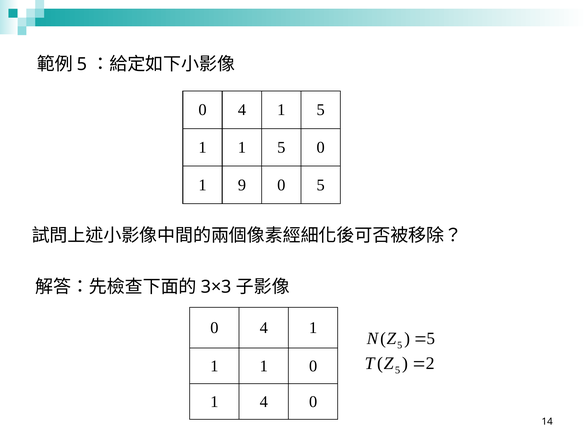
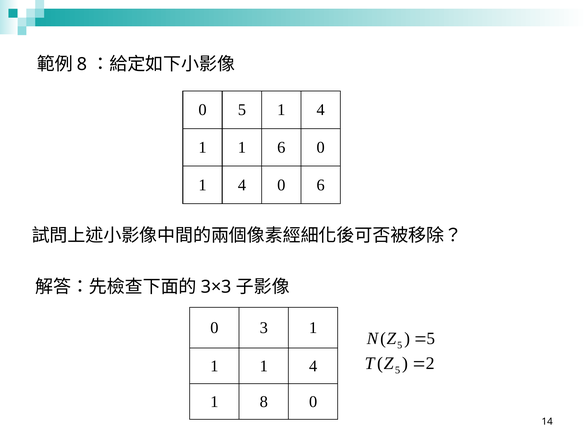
5 at (82, 64): 5 -> 8
4 at (242, 110): 4 -> 5
5 at (321, 110): 5 -> 4
1 1 5: 5 -> 6
9 at (242, 185): 9 -> 4
0 5: 5 -> 6
4 at (264, 328): 4 -> 3
1 1 0: 0 -> 4
1 4: 4 -> 8
